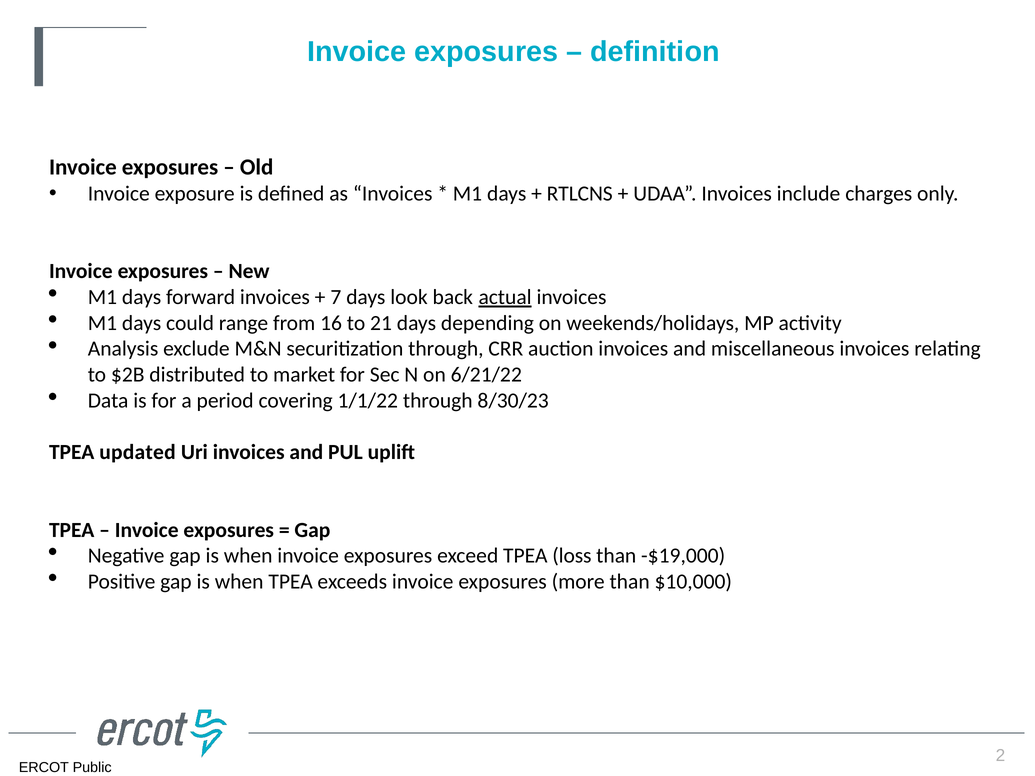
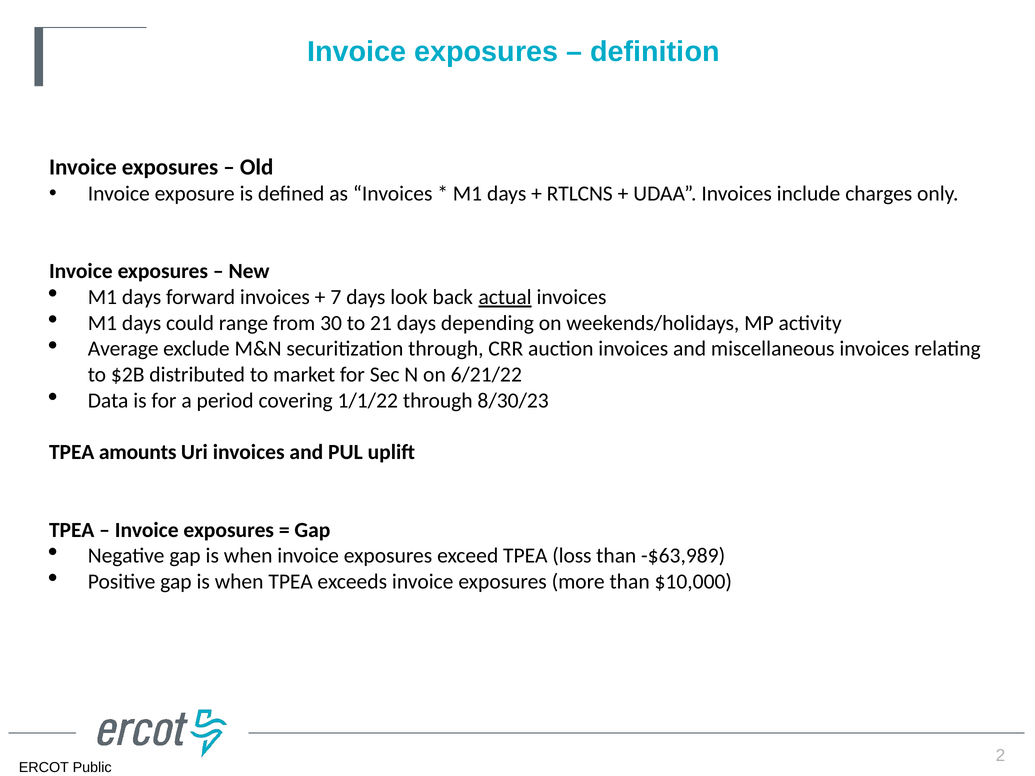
16: 16 -> 30
Analysis: Analysis -> Average
updated: updated -> amounts
-$19,000: -$19,000 -> -$63,989
